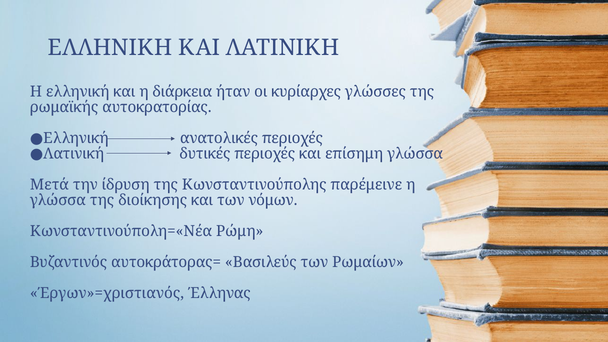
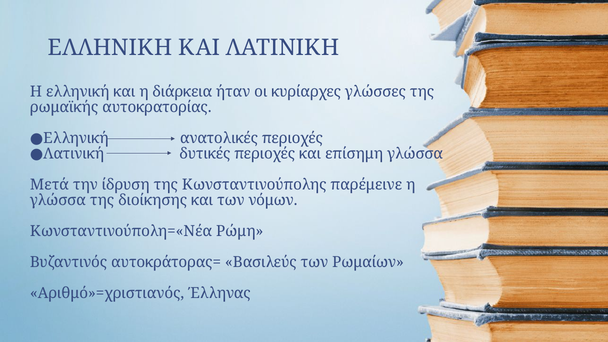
Έργων»=χριστιανός: Έργων»=χριστιανός -> Αριθμό»=χριστιανός
